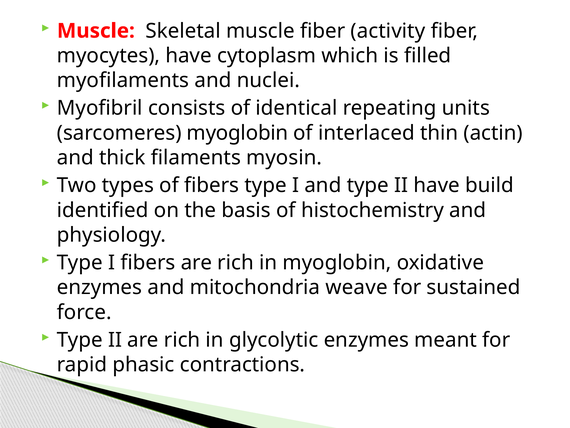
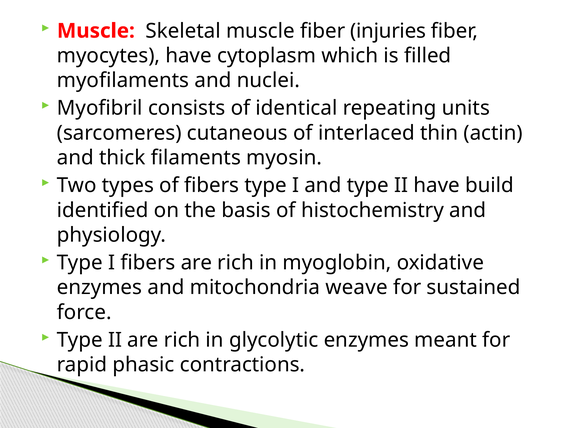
activity: activity -> injuries
sarcomeres myoglobin: myoglobin -> cutaneous
